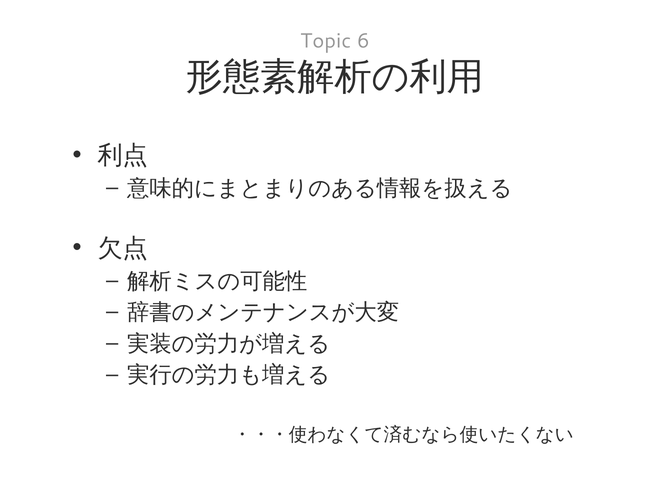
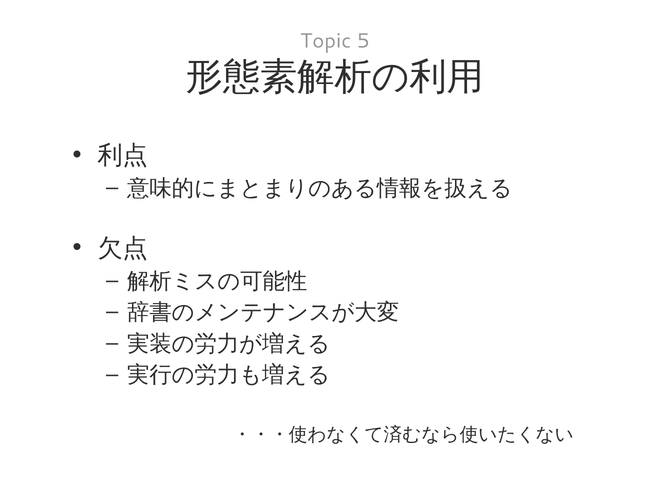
6: 6 -> 5
